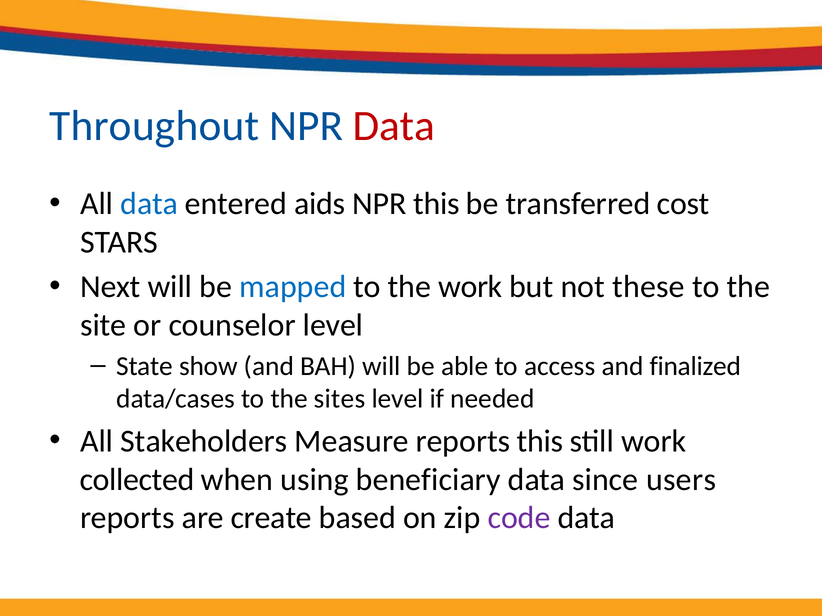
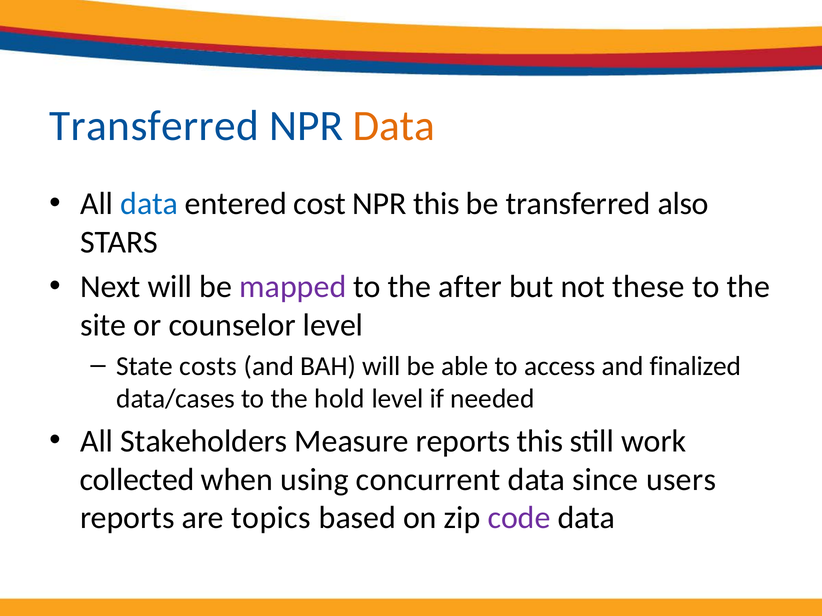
Throughout at (154, 126): Throughout -> Transferred
Data at (394, 126) colour: red -> orange
aids: aids -> cost
cost: cost -> also
mapped colour: blue -> purple
the work: work -> after
show: show -> costs
sites: sites -> hold
beneficiary: beneficiary -> concurrent
create: create -> topics
